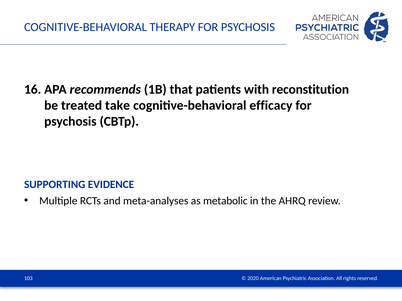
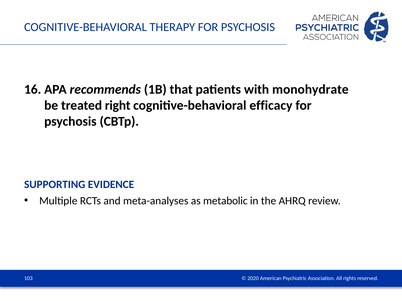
reconstitution: reconstitution -> monohydrate
take: take -> right
